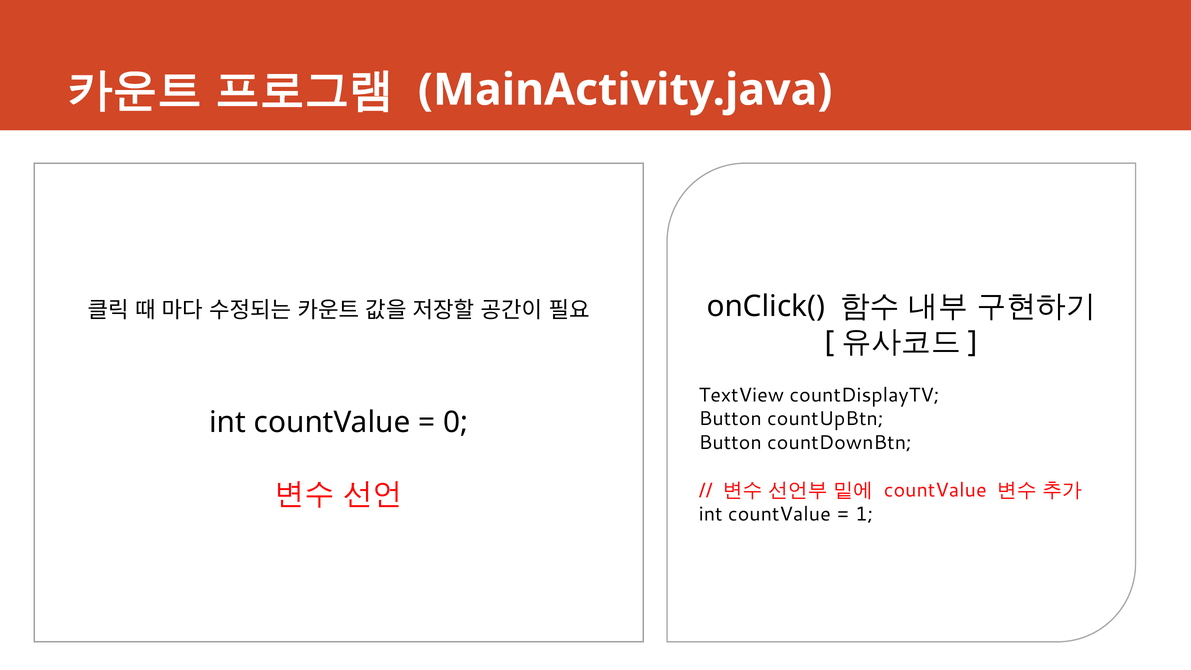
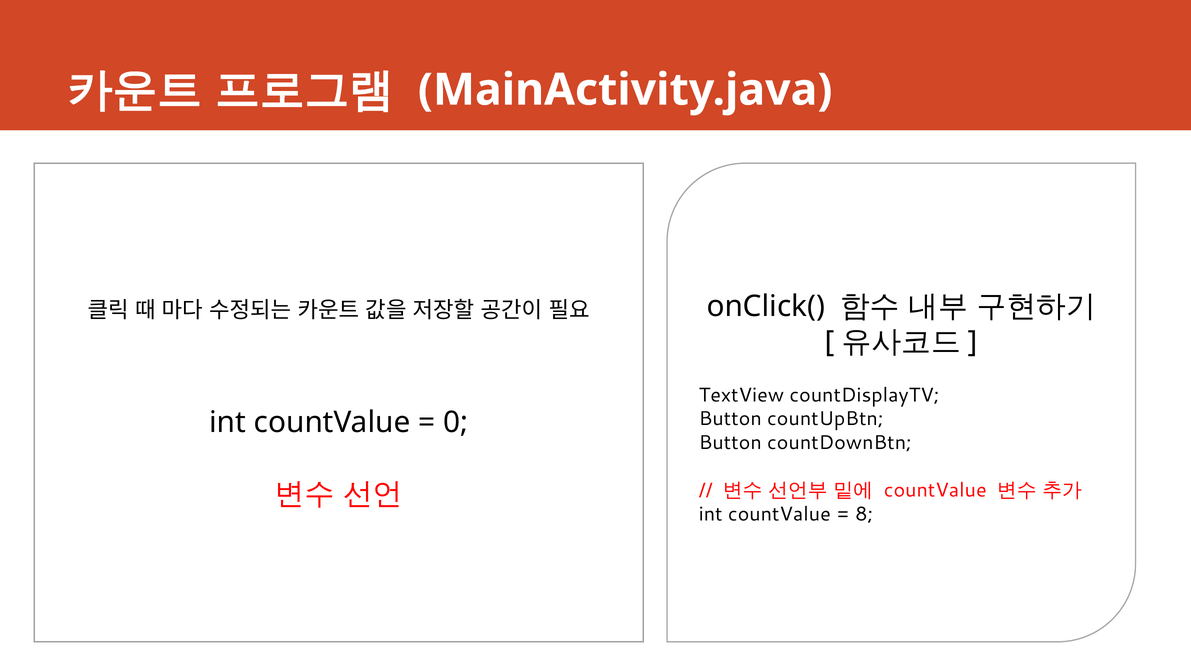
1: 1 -> 8
